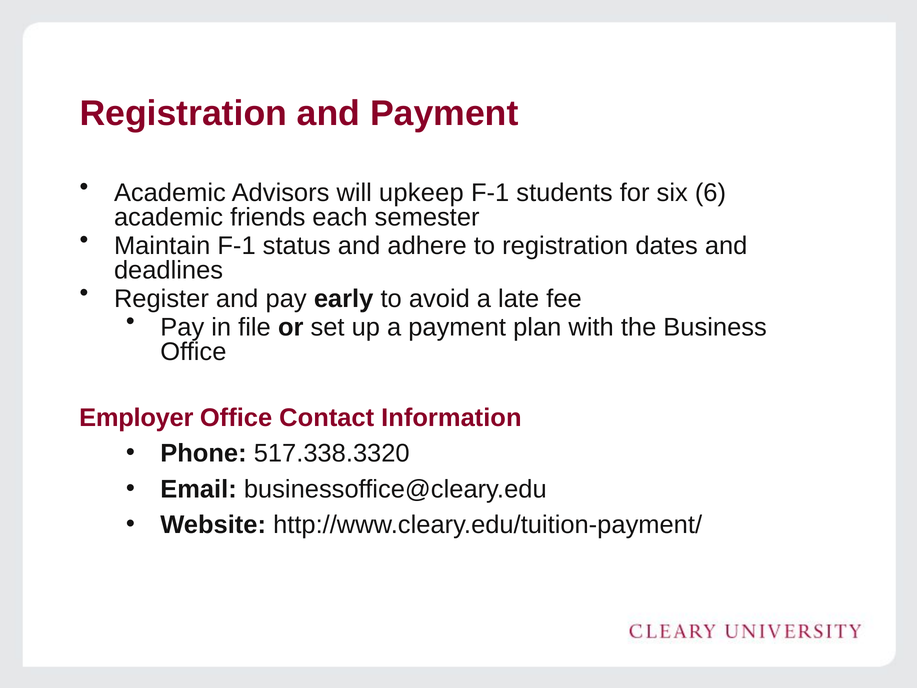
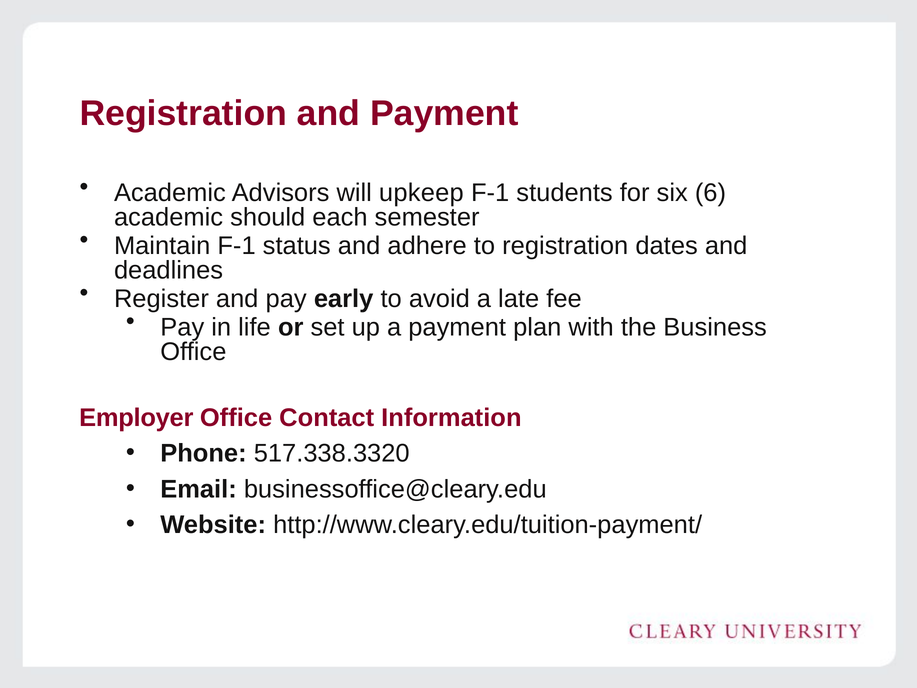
friends: friends -> should
file: file -> life
